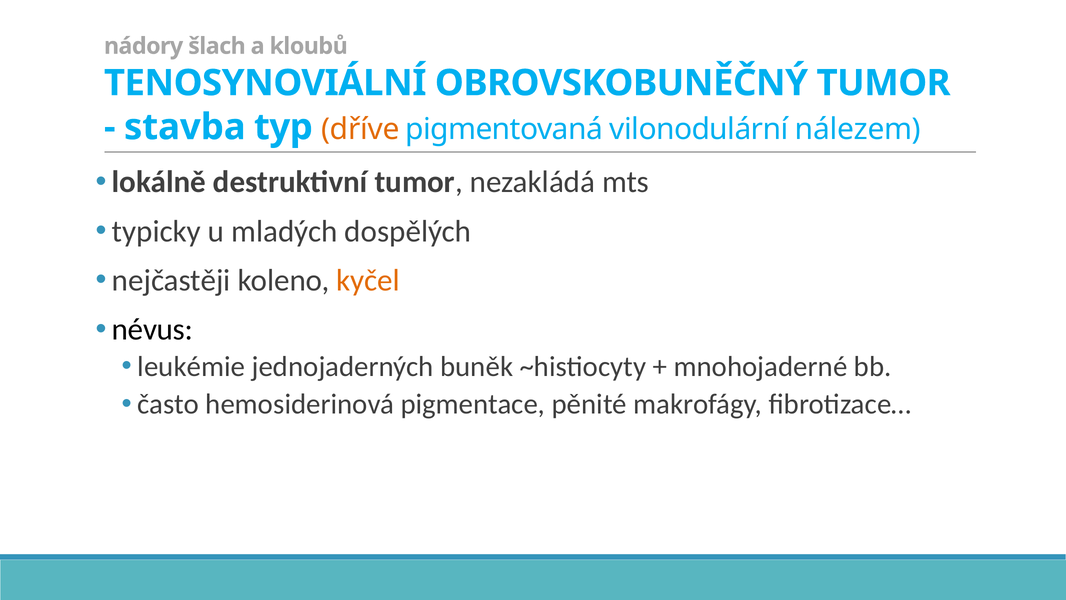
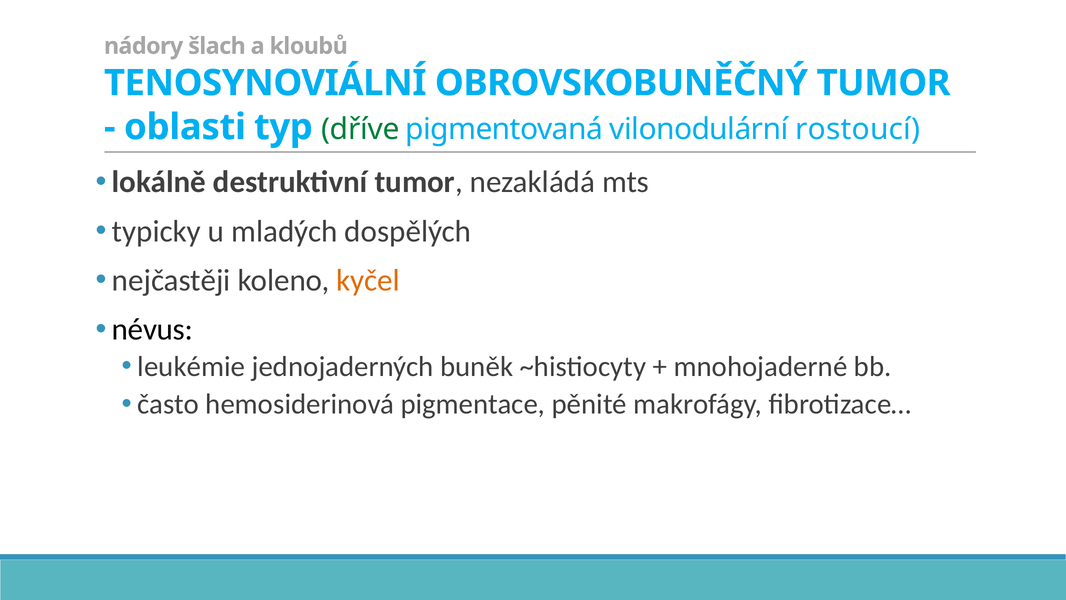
stavba: stavba -> oblasti
dříve colour: orange -> green
nálezem: nálezem -> rostoucí
